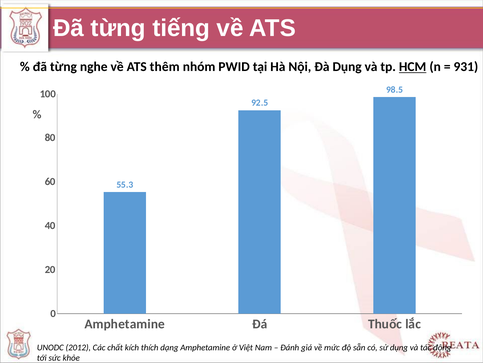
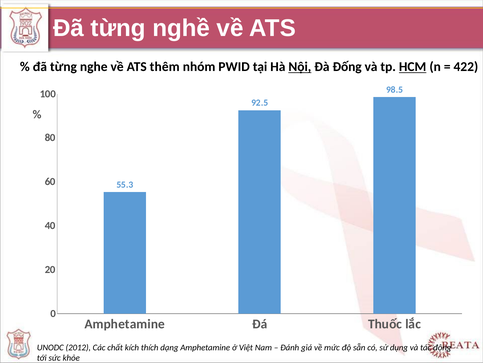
tiếng: tiếng -> nghề
Nội underline: none -> present
Đà Dụng: Dụng -> Đống
931: 931 -> 422
